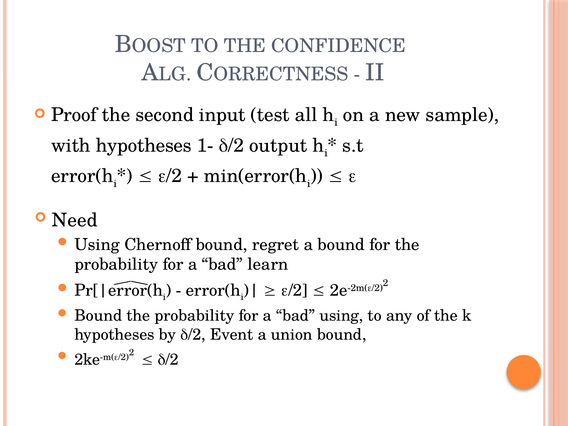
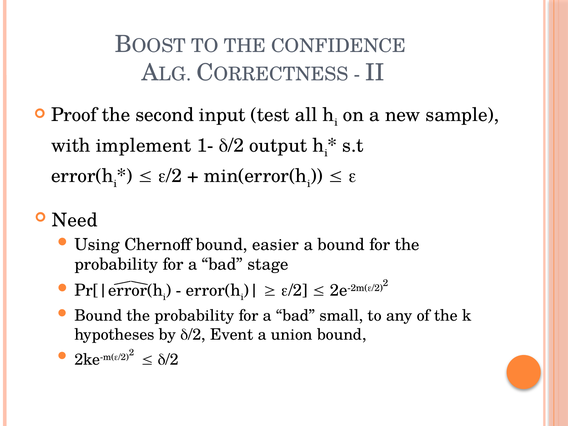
with hypotheses: hypotheses -> implement
regret: regret -> easier
learn: learn -> stage
bad using: using -> small
